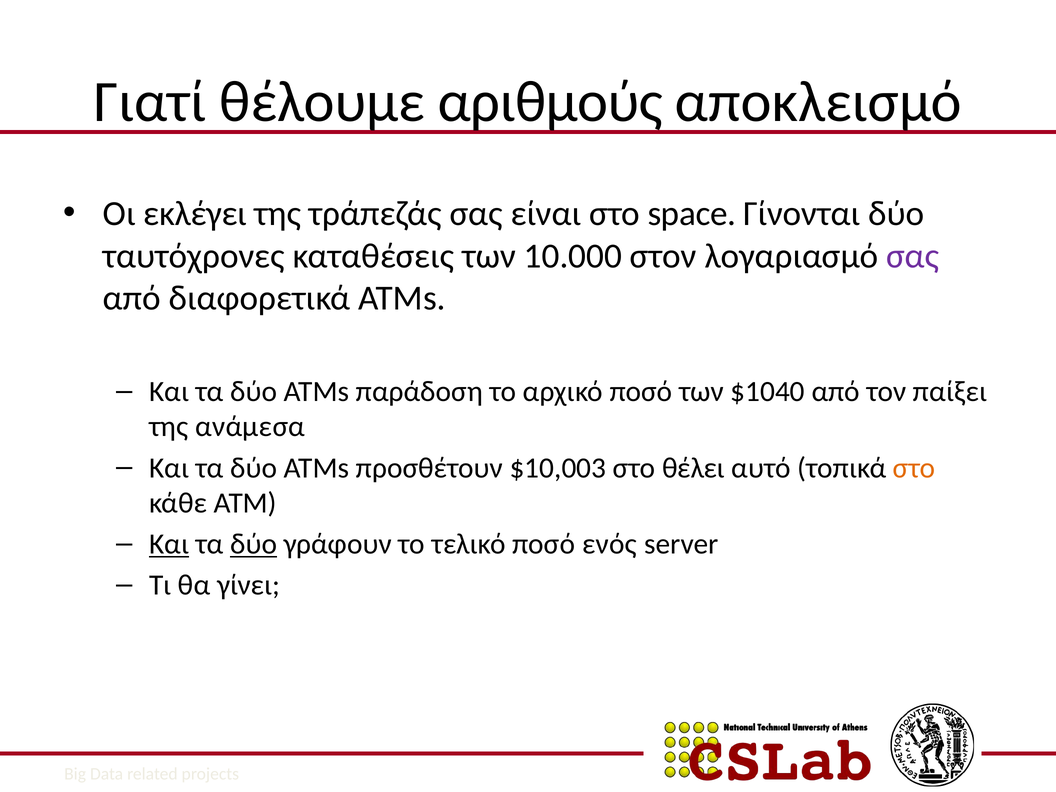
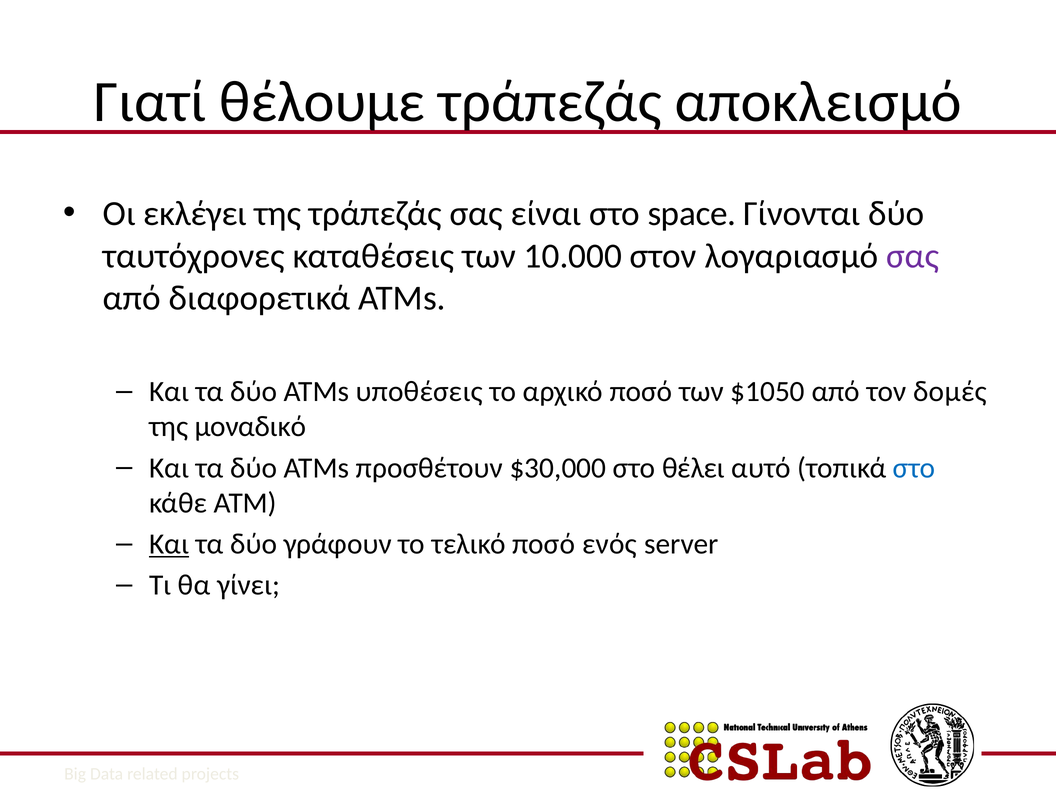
θέλουμε αριθμούς: αριθμούς -> τράπεζάς
παράδοση: παράδοση -> υποθέσεις
$1040: $1040 -> $1050
παίξει: παίξει -> δομές
ανάμεσα: ανάμεσα -> μοναδικό
$10,003: $10,003 -> $30,000
στο at (914, 468) colour: orange -> blue
δύο at (254, 544) underline: present -> none
